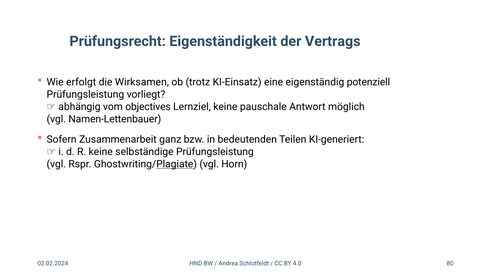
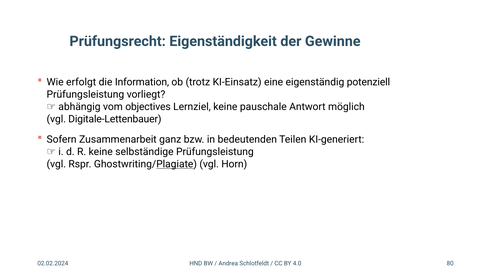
Vertrags: Vertrags -> Gewinne
Wirksamen: Wirksamen -> Information
Namen-Lettenbauer: Namen-Lettenbauer -> Digitale-Lettenbauer
